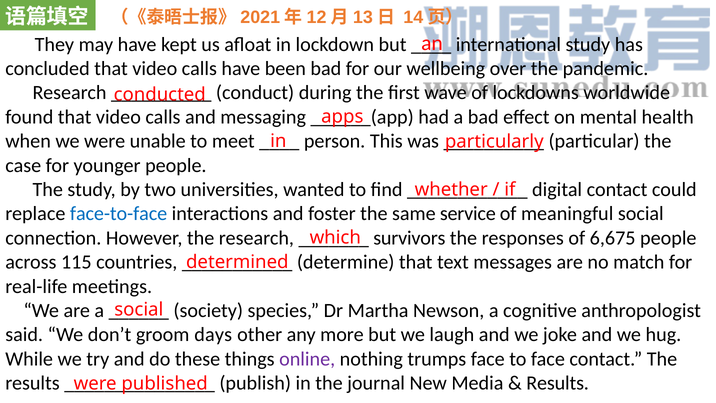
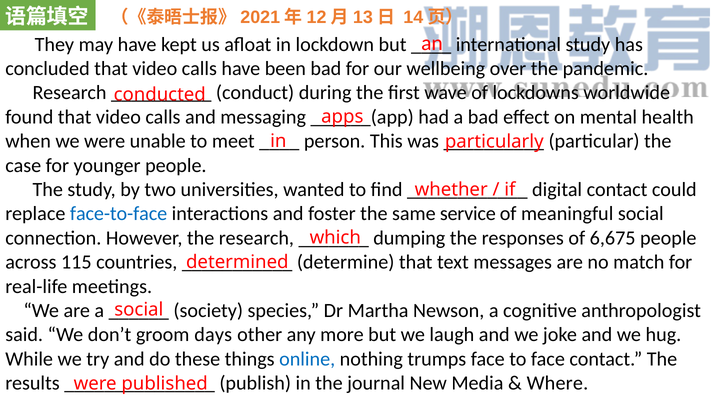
survivors: survivors -> dumping
online colour: purple -> blue
Results at (558, 383): Results -> Where
